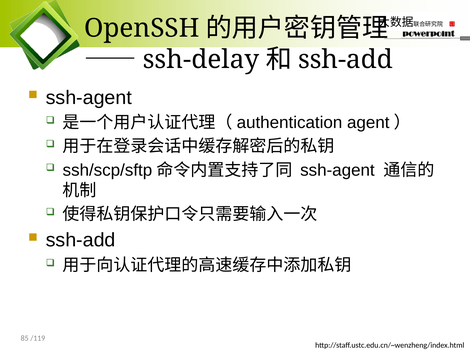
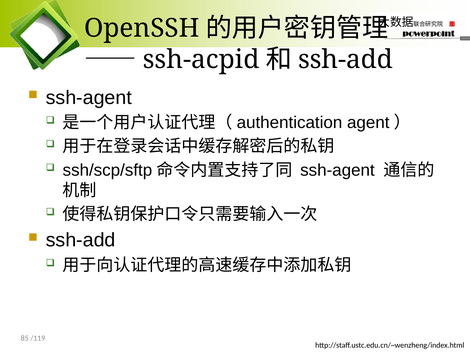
ssh-delay: ssh-delay -> ssh-acpid
